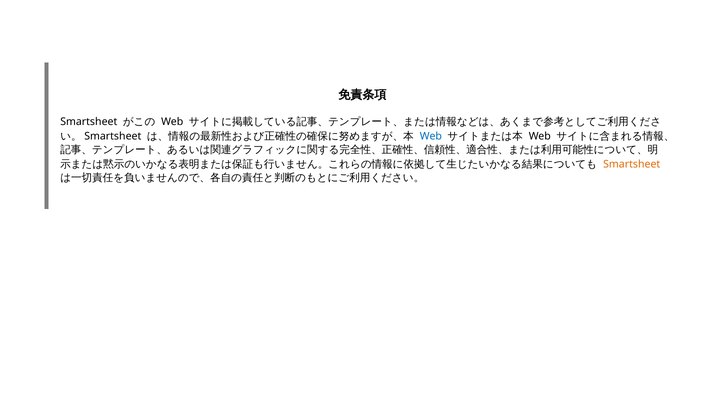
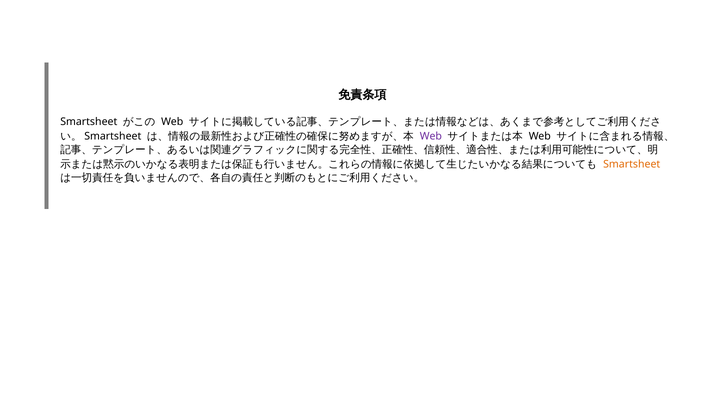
Web at (431, 136) colour: blue -> purple
